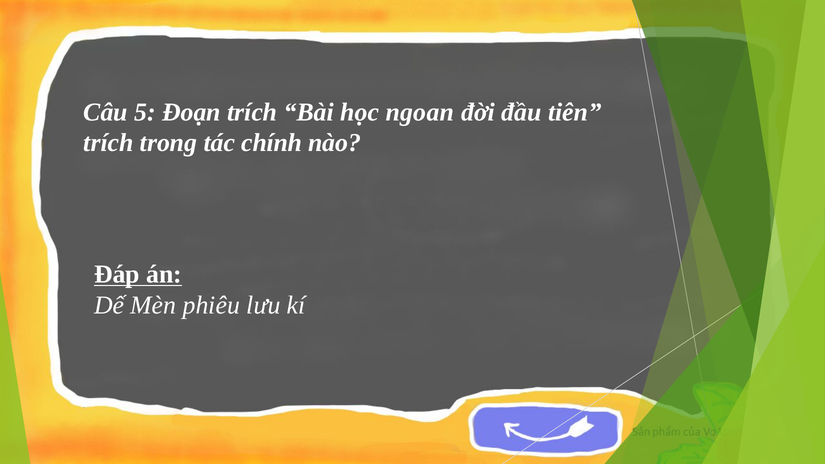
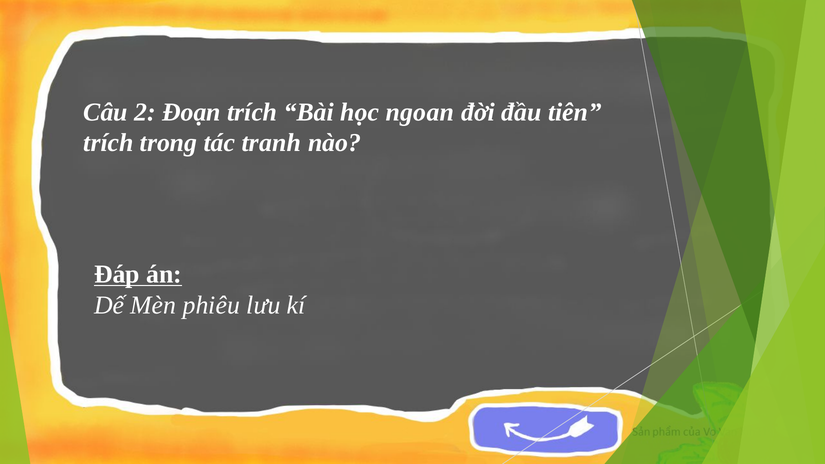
5: 5 -> 2
chính: chính -> tranh
